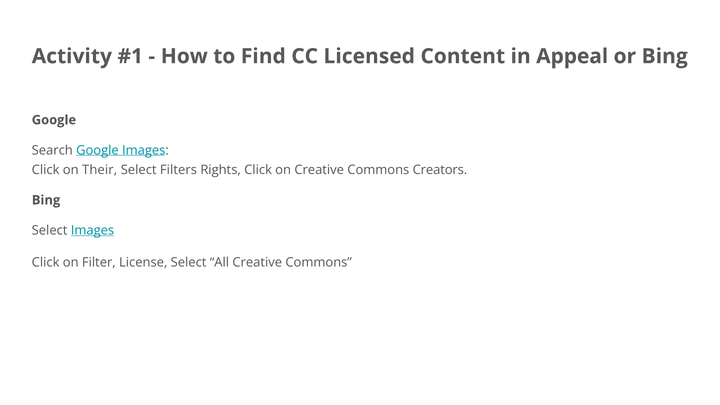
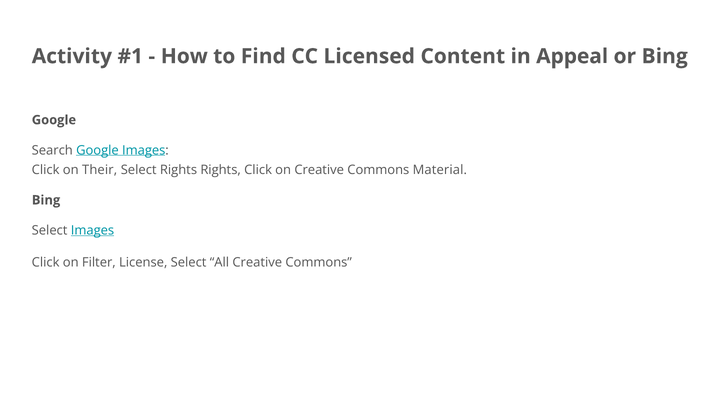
Select Filters: Filters -> Rights
Creators: Creators -> Material
